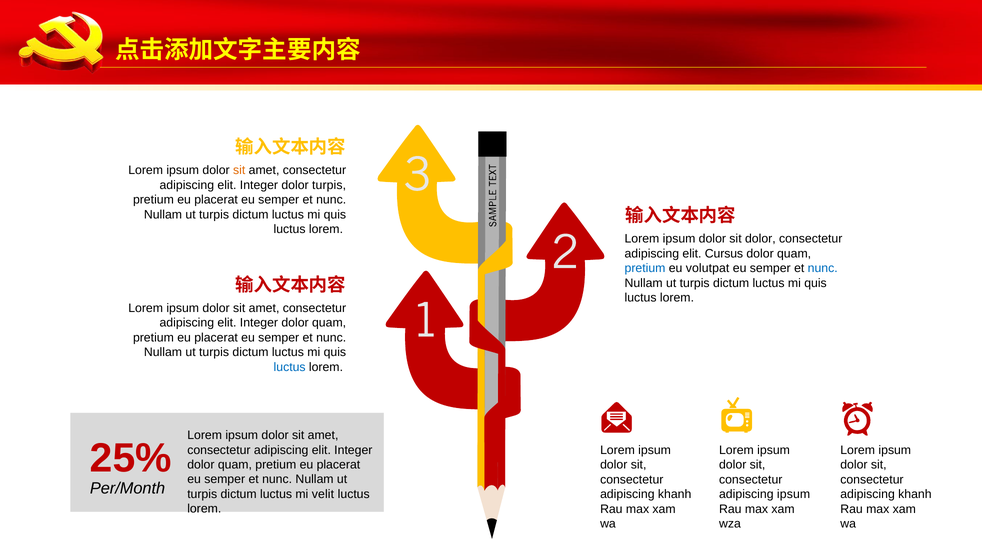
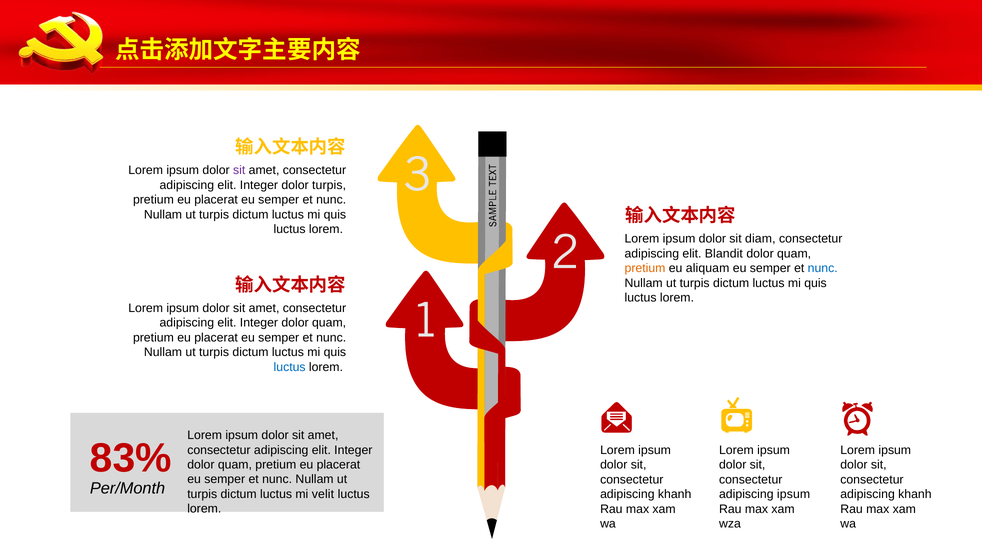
sit at (239, 171) colour: orange -> purple
sit dolor: dolor -> diam
Cursus: Cursus -> Blandit
pretium at (645, 269) colour: blue -> orange
volutpat: volutpat -> aliquam
25%: 25% -> 83%
